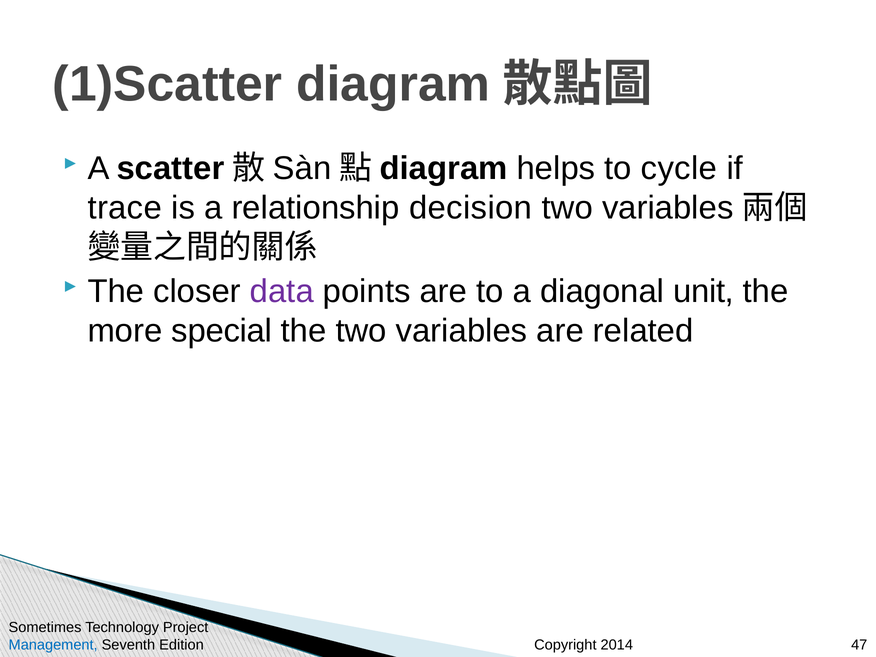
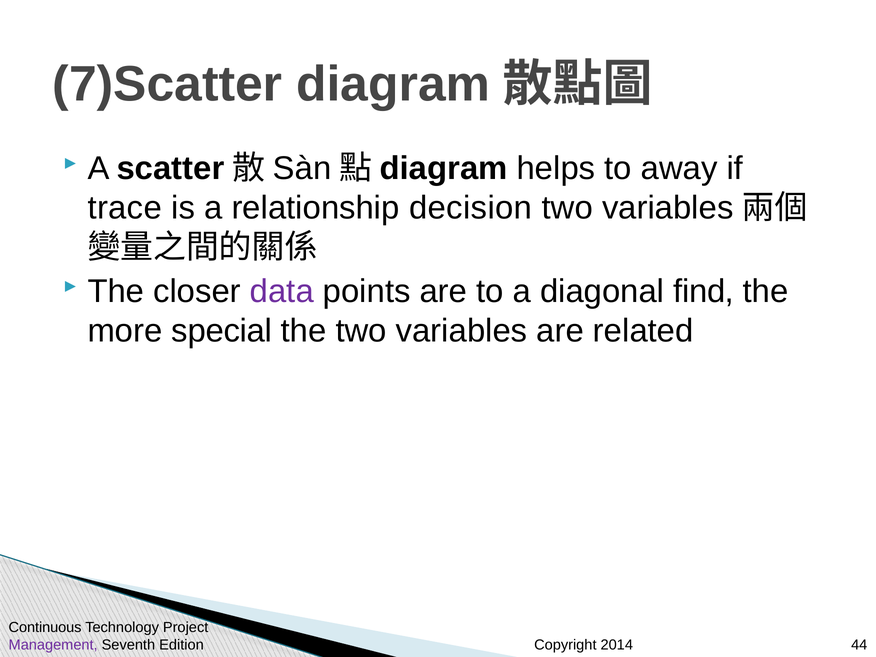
1)Scatter: 1)Scatter -> 7)Scatter
cycle: cycle -> away
unit: unit -> find
Sometimes: Sometimes -> Continuous
Management colour: blue -> purple
47: 47 -> 44
